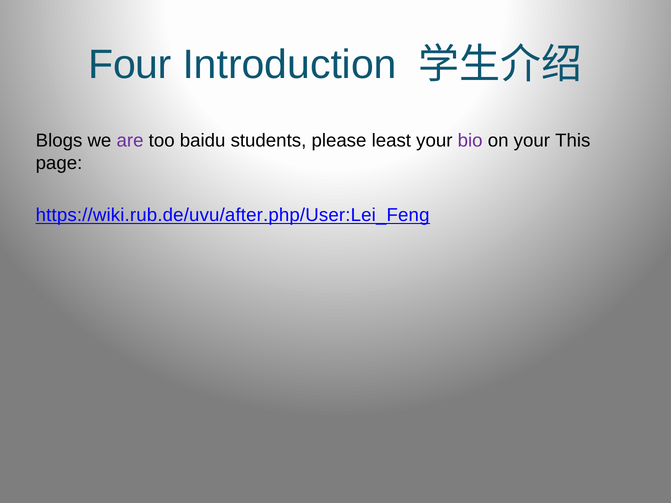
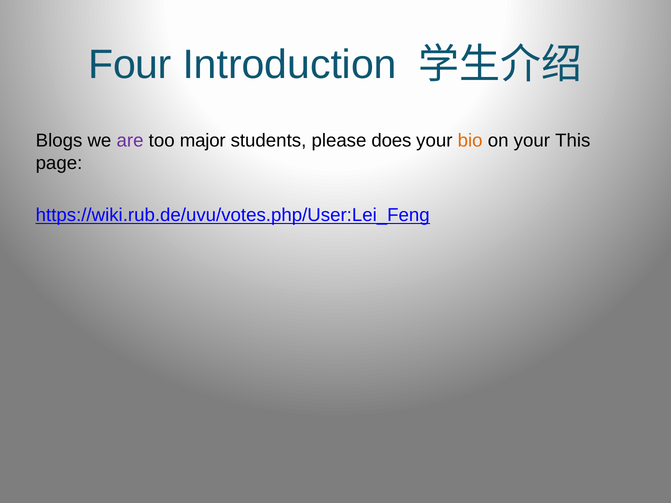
baidu: baidu -> major
least: least -> does
bio colour: purple -> orange
https://wiki.rub.de/uvu/after.php/User:Lei_Feng: https://wiki.rub.de/uvu/after.php/User:Lei_Feng -> https://wiki.rub.de/uvu/votes.php/User:Lei_Feng
